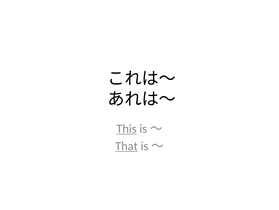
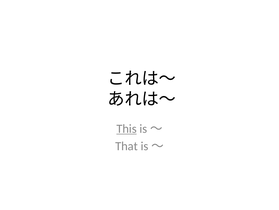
That underline: present -> none
